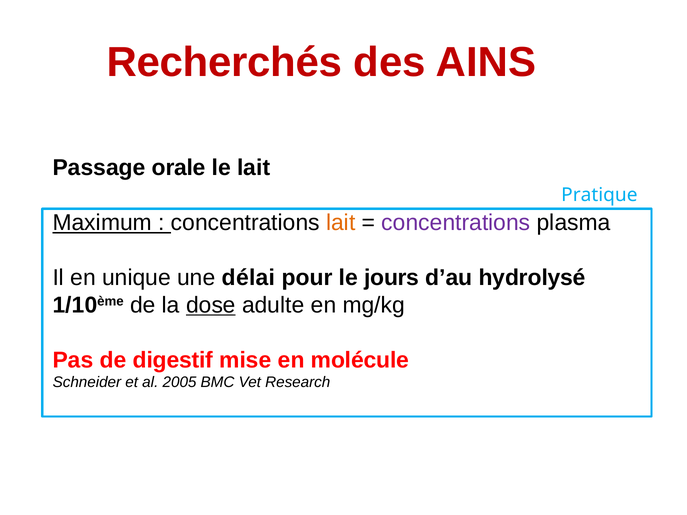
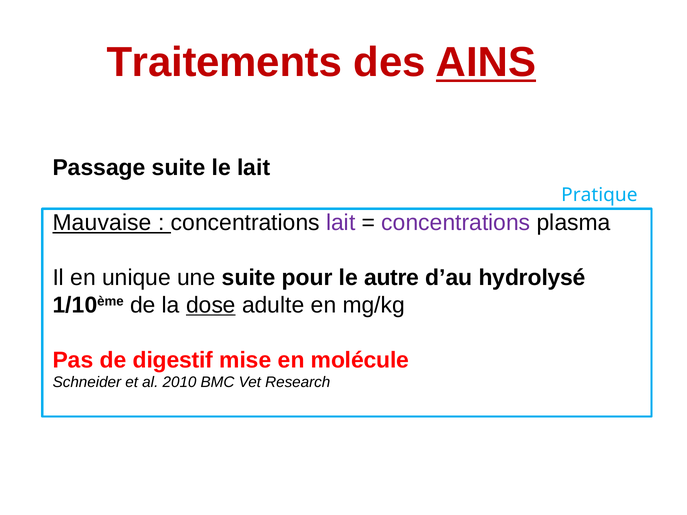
Recherchés: Recherchés -> Traitements
AINS underline: none -> present
Passage orale: orale -> suite
Maximum: Maximum -> Mauvaise
lait at (341, 223) colour: orange -> purple
une délai: délai -> suite
jours: jours -> autre
2005: 2005 -> 2010
